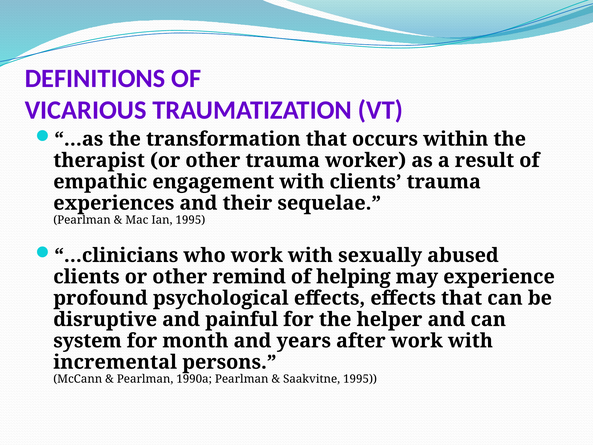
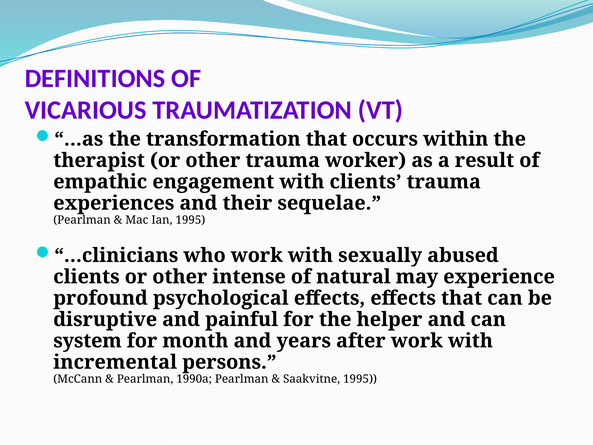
remind: remind -> intense
helping: helping -> natural
